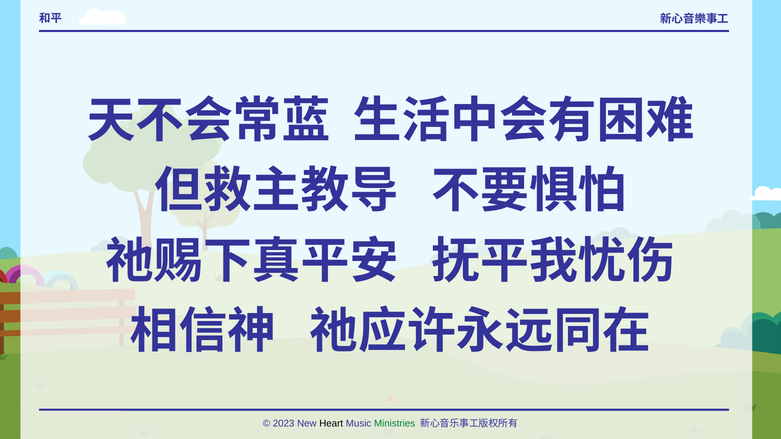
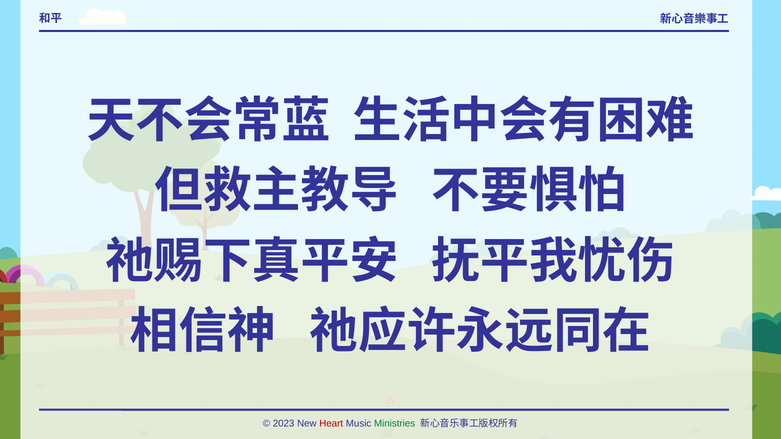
Heart colour: black -> red
